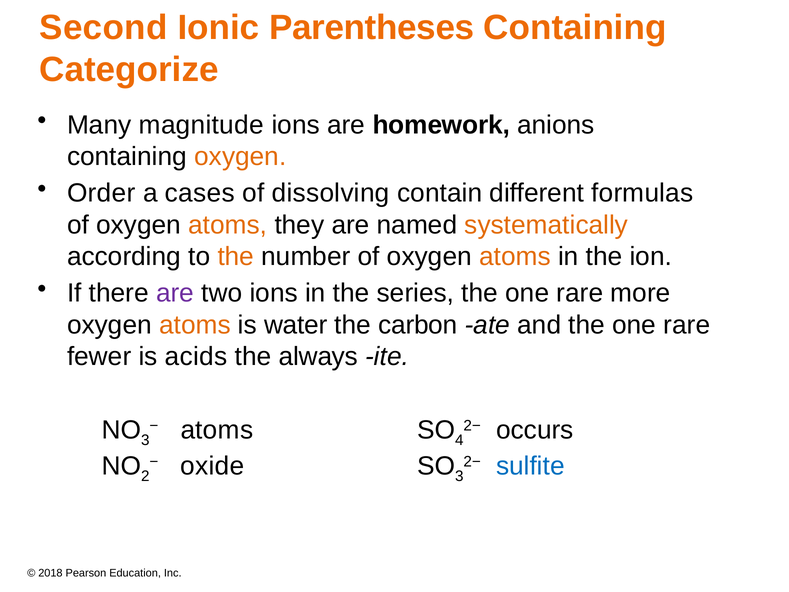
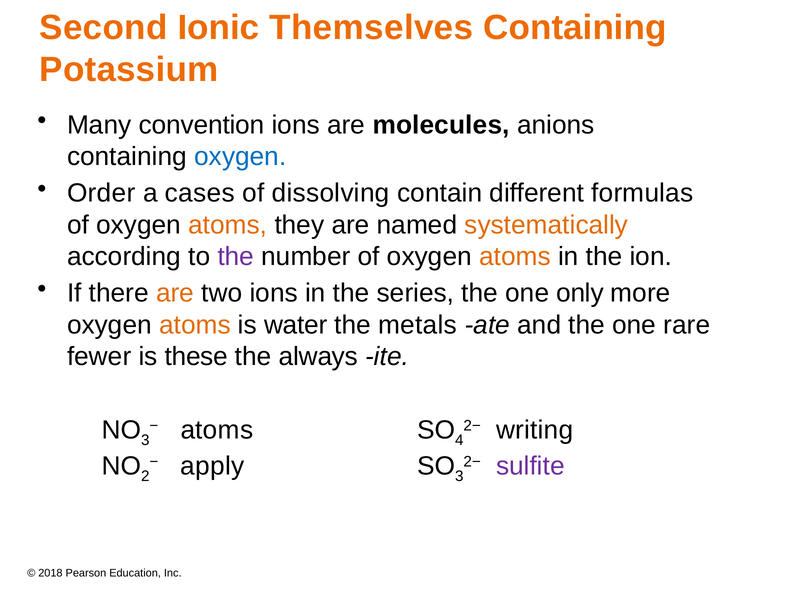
Parentheses: Parentheses -> Themselves
Categorize: Categorize -> Potassium
magnitude: magnitude -> convention
homework: homework -> molecules
oxygen at (240, 156) colour: orange -> blue
the at (236, 256) colour: orange -> purple
are at (175, 293) colour: purple -> orange
series the one rare: rare -> only
carbon: carbon -> metals
acids: acids -> these
occurs: occurs -> writing
oxide: oxide -> apply
sulfite colour: blue -> purple
